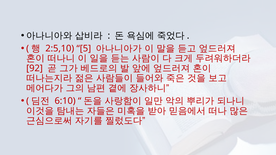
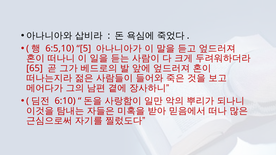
2:5,10: 2:5,10 -> 6:5,10
92: 92 -> 65
